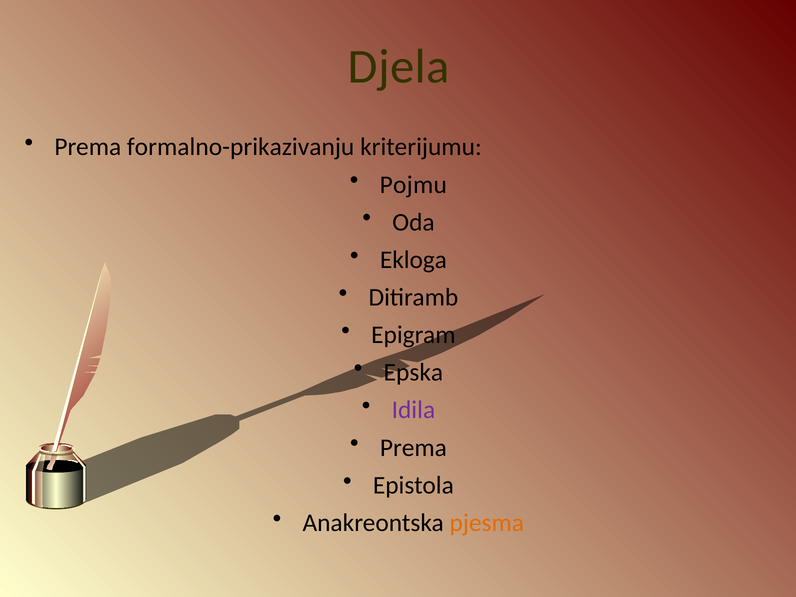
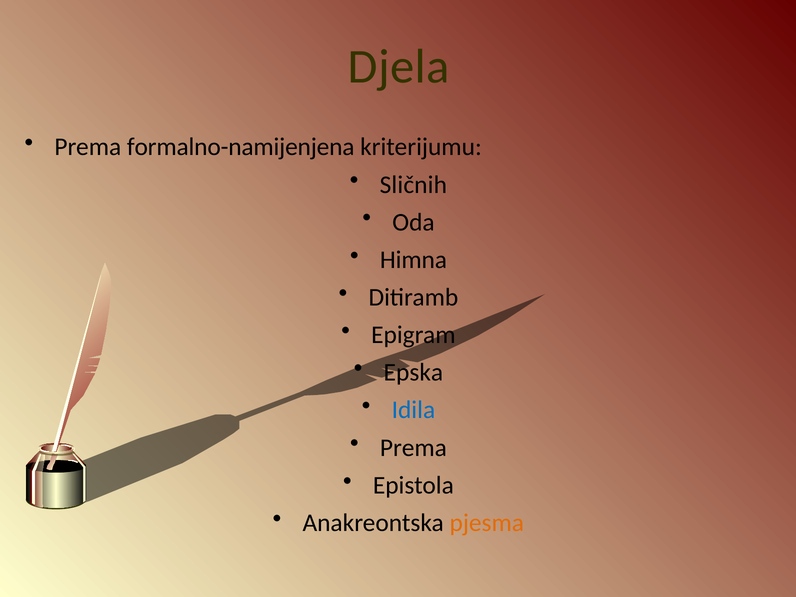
formalno-prikazivanju: formalno-prikazivanju -> formalno-namijenjena
Pojmu: Pojmu -> Sličnih
Ekloga: Ekloga -> Himna
Idila colour: purple -> blue
